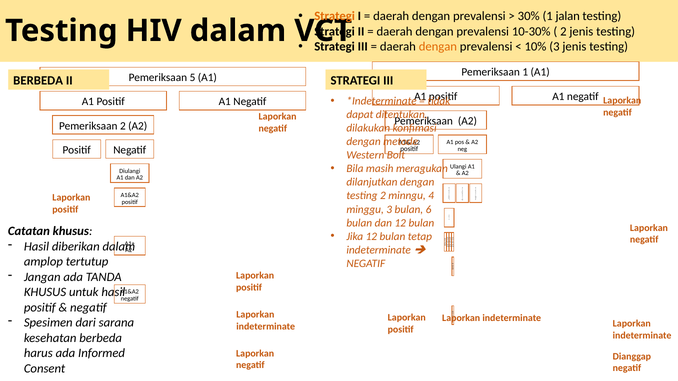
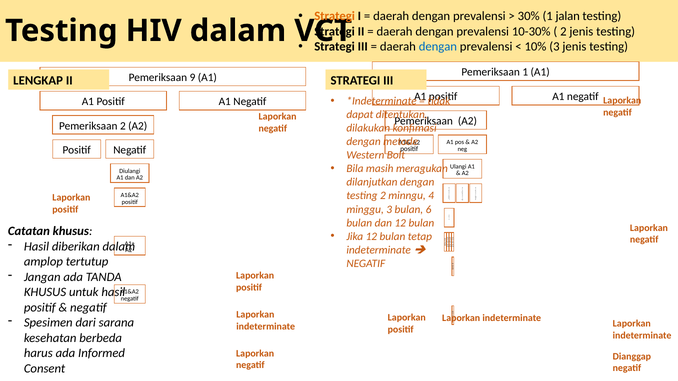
dengan at (438, 47) colour: orange -> blue
5: 5 -> 9
BERBEDA at (38, 81): BERBEDA -> LENGKAP
